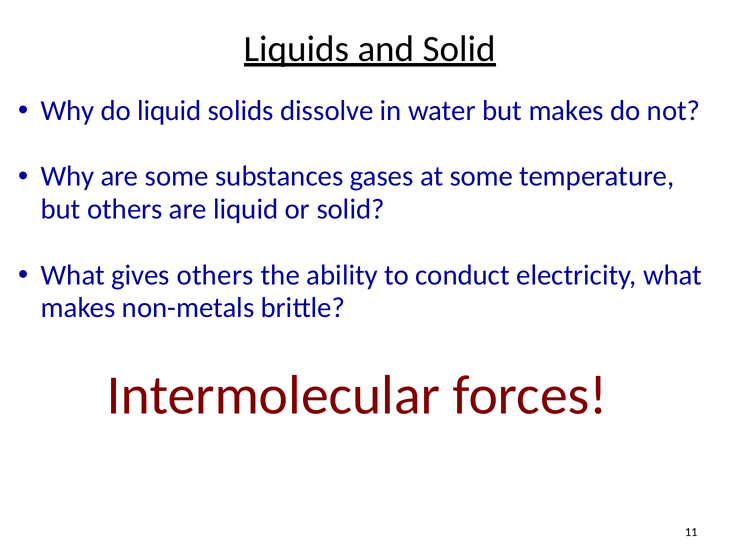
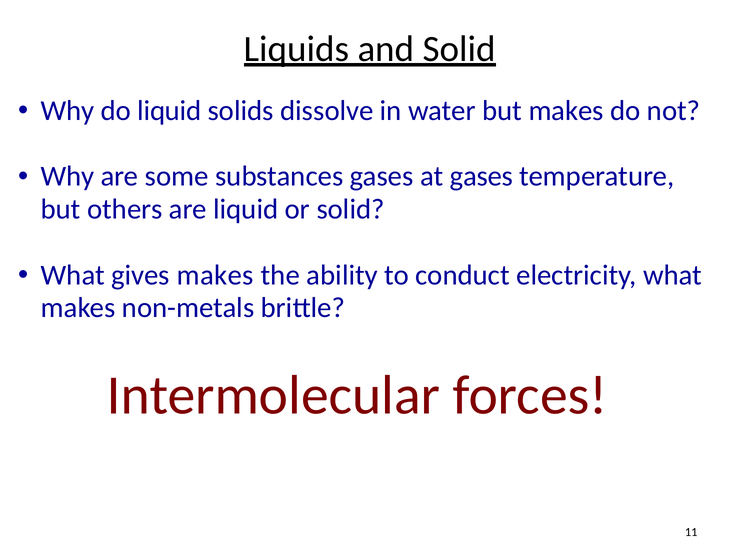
at some: some -> gases
gives others: others -> makes
